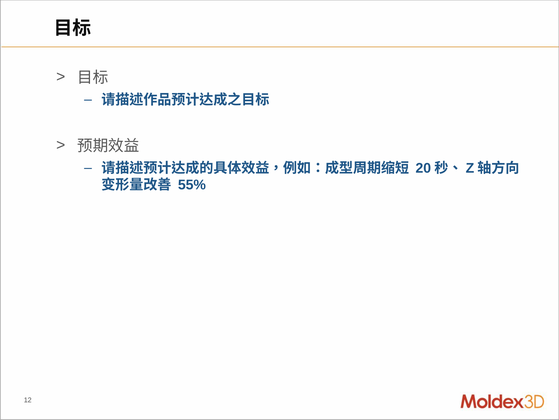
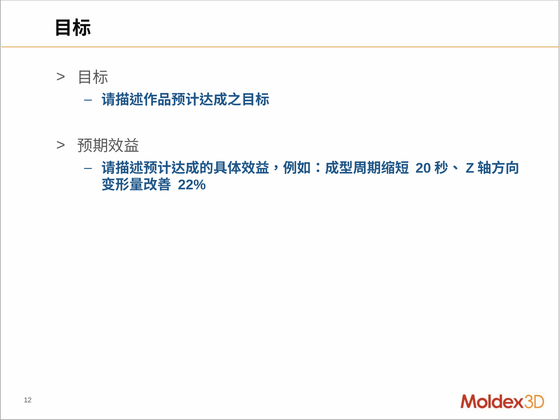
55%: 55% -> 22%
